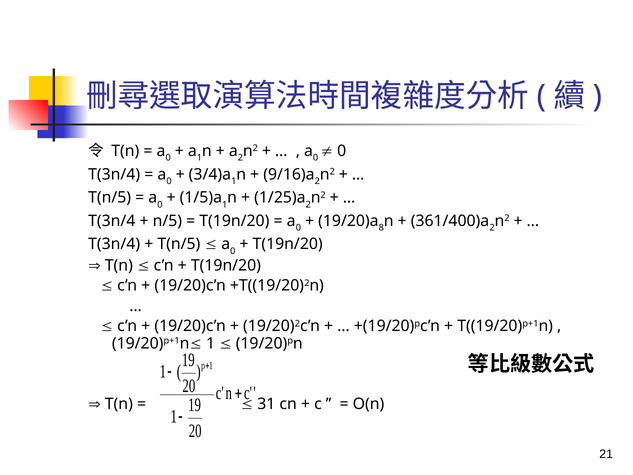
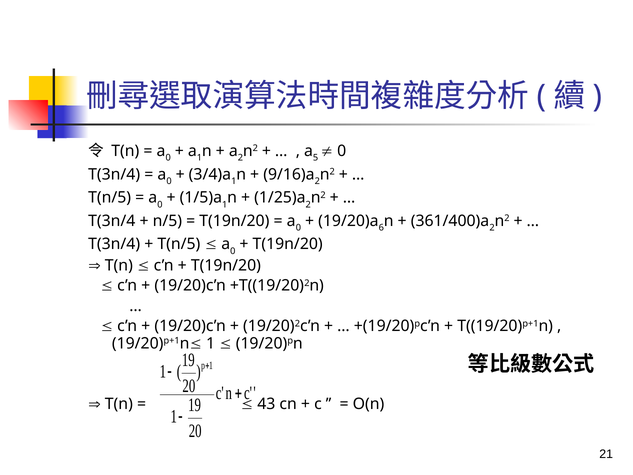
0 at (316, 158): 0 -> 5
8: 8 -> 6
31: 31 -> 43
